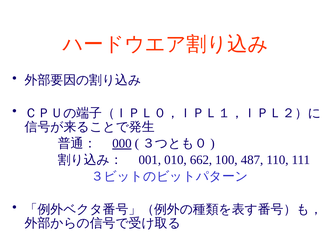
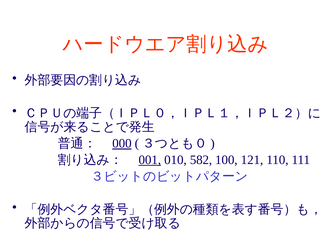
001 underline: none -> present
662: 662 -> 582
487: 487 -> 121
